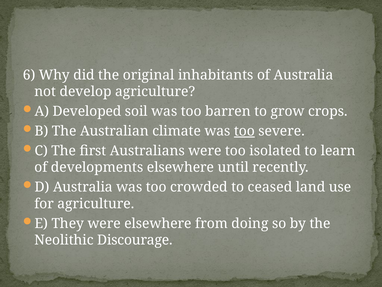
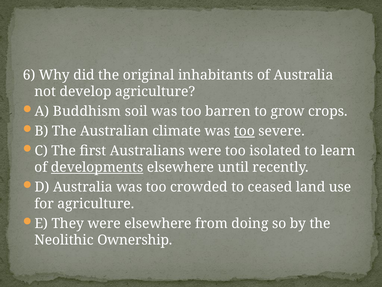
Developed: Developed -> Buddhism
developments underline: none -> present
Discourage: Discourage -> Ownership
